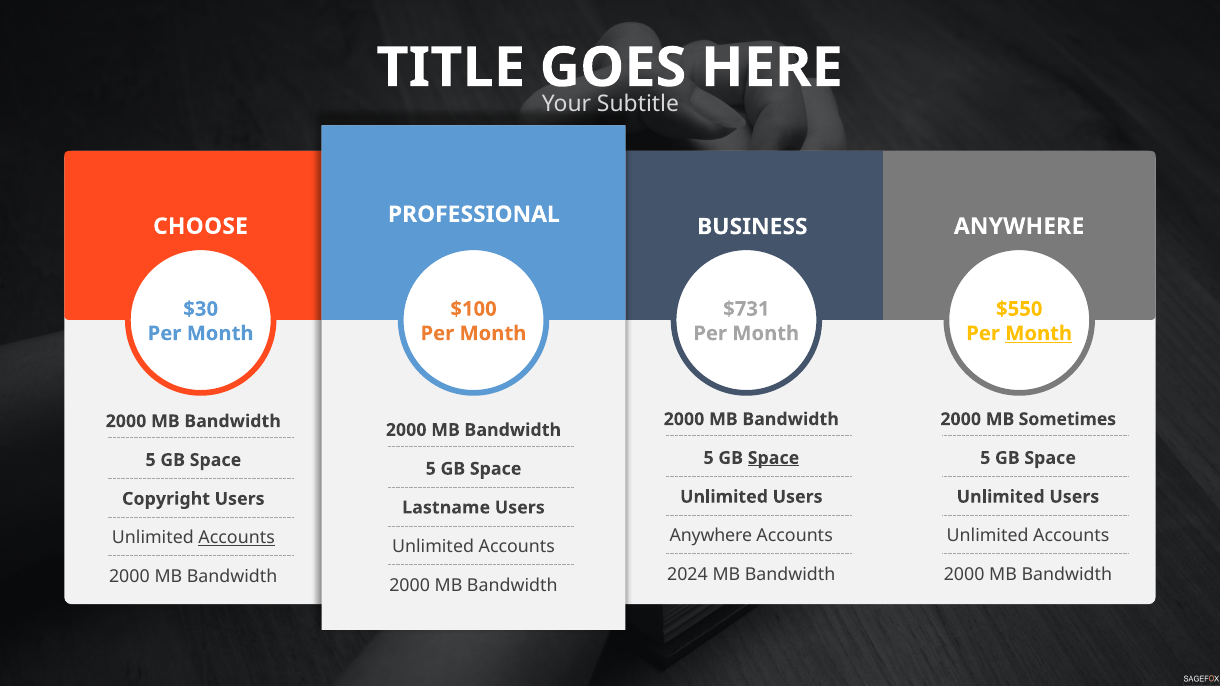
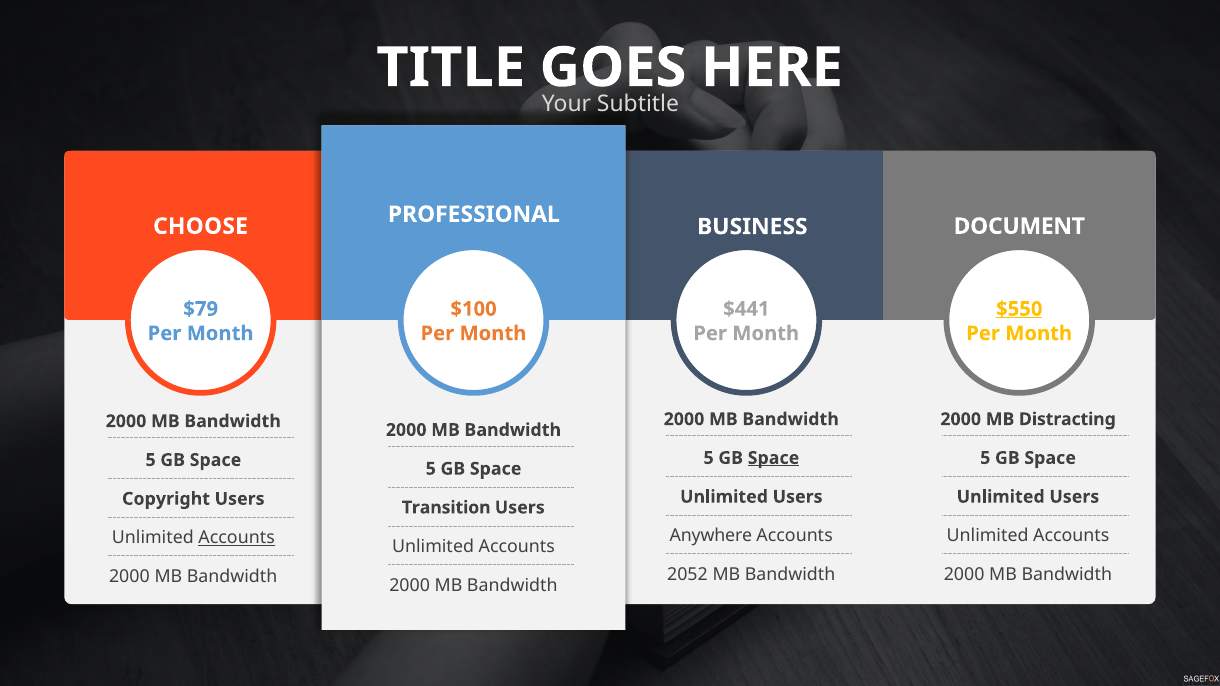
ANYWHERE at (1019, 226): ANYWHERE -> DOCUMENT
$30: $30 -> $79
$731: $731 -> $441
$550 underline: none -> present
Month at (1039, 334) underline: present -> none
Sometimes: Sometimes -> Distracting
Lastname: Lastname -> Transition
2024: 2024 -> 2052
